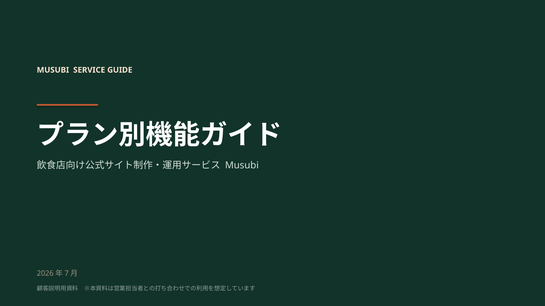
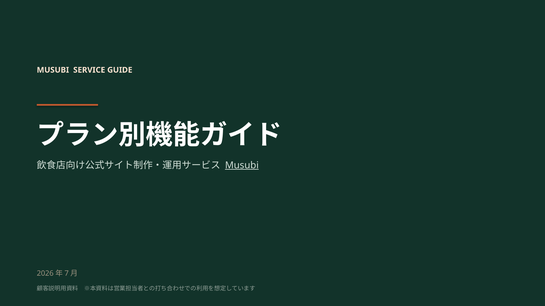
Musubi at (242, 166) underline: none -> present
